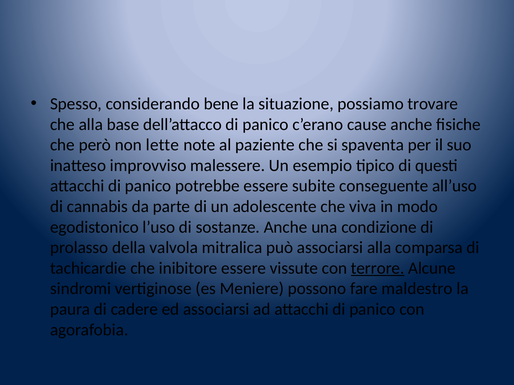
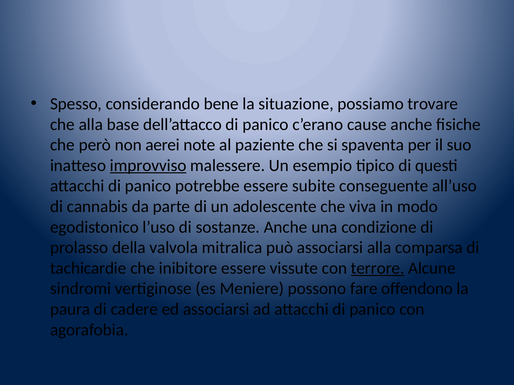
lette: lette -> aerei
improvviso underline: none -> present
maldestro: maldestro -> offendono
